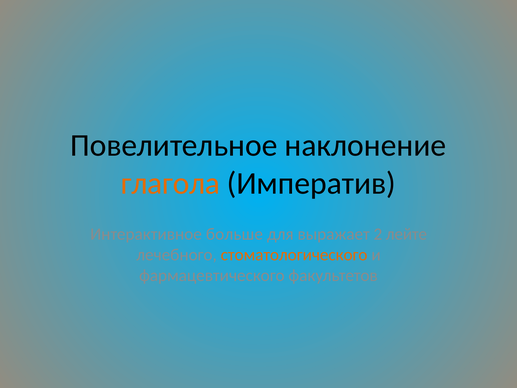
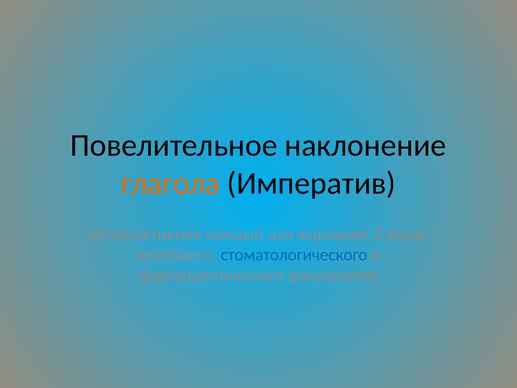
больше: больше -> каждый
лейте: лейте -> форм
стоматологического colour: orange -> blue
